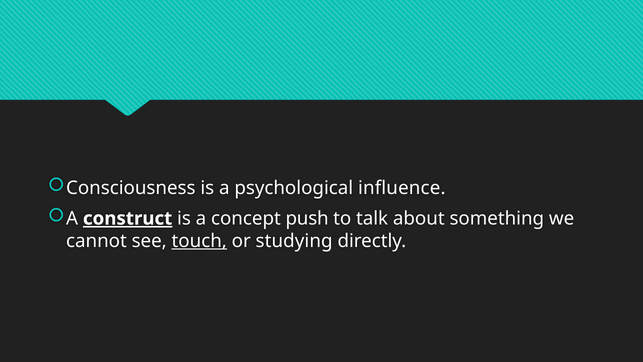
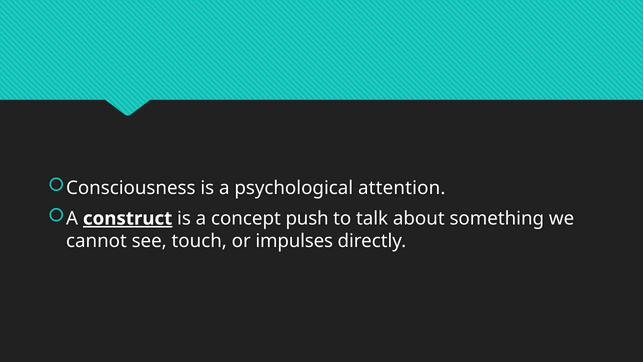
influence: influence -> attention
touch underline: present -> none
studying: studying -> impulses
